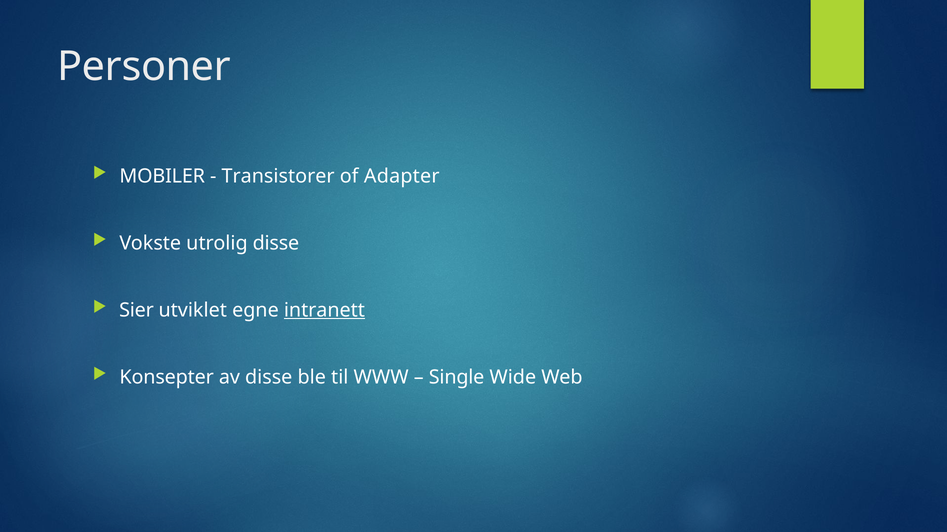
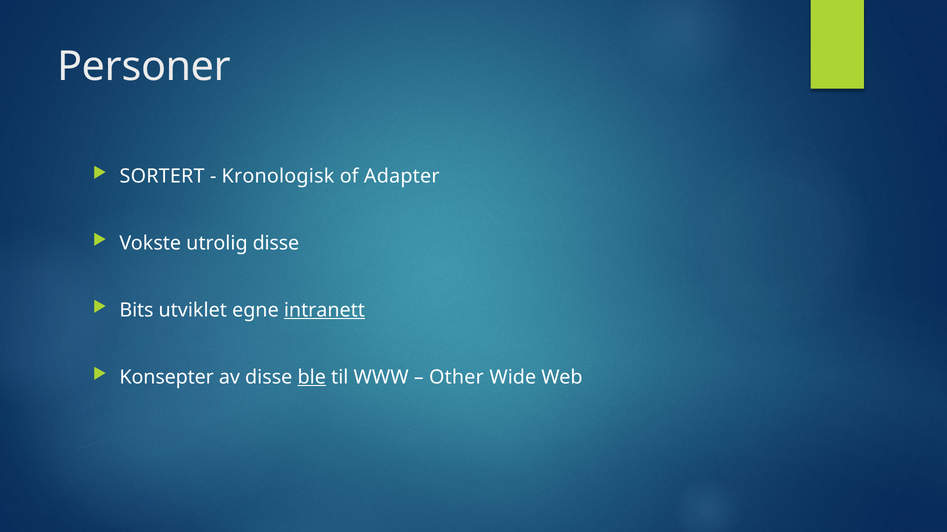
MOBILER: MOBILER -> SORTERT
Transistorer: Transistorer -> Kronologisk
Sier: Sier -> Bits
ble underline: none -> present
Single: Single -> Other
